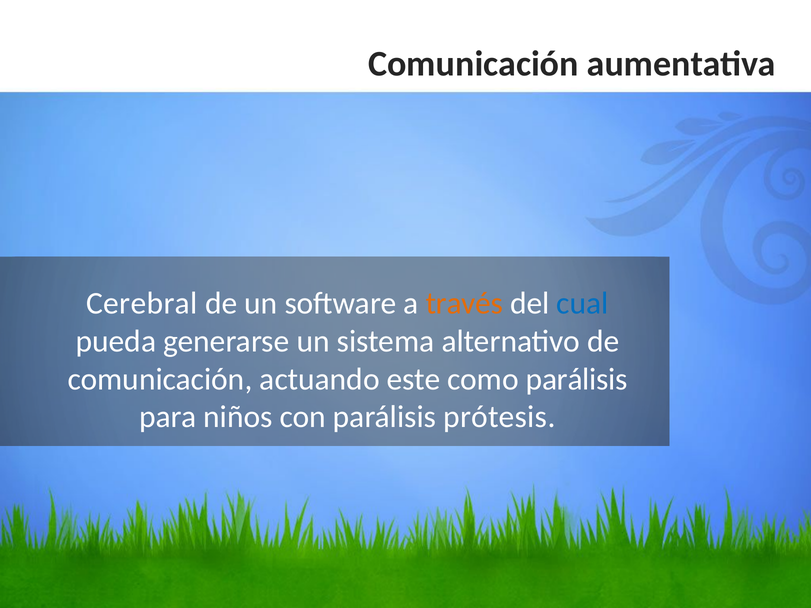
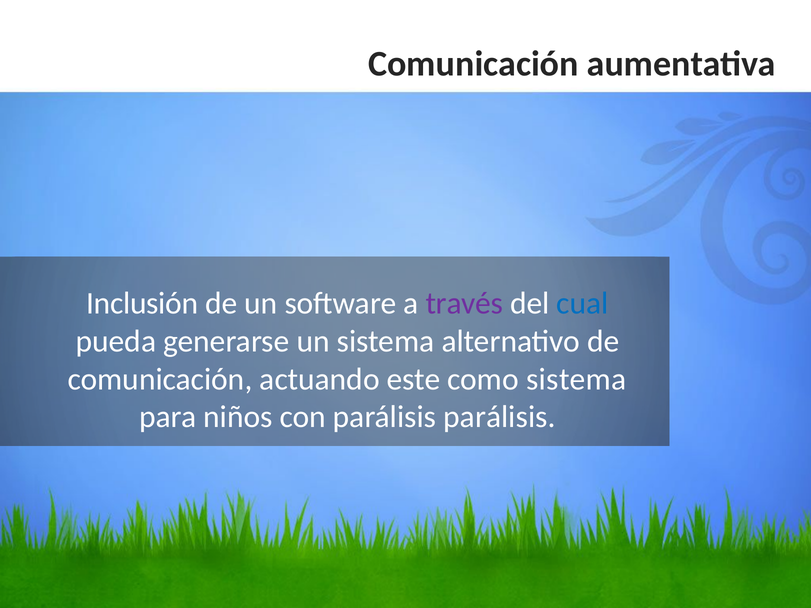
Cerebral: Cerebral -> Inclusión
través colour: orange -> purple
como parálisis: parálisis -> sistema
parálisis prótesis: prótesis -> parálisis
